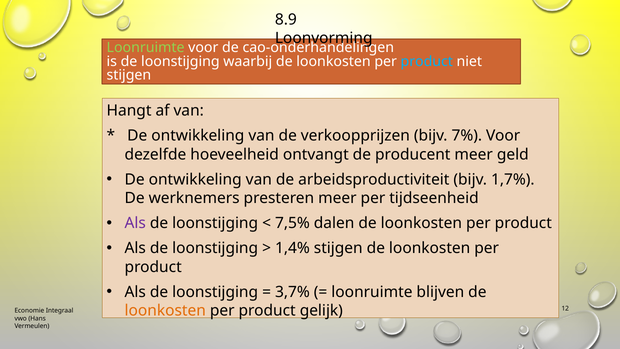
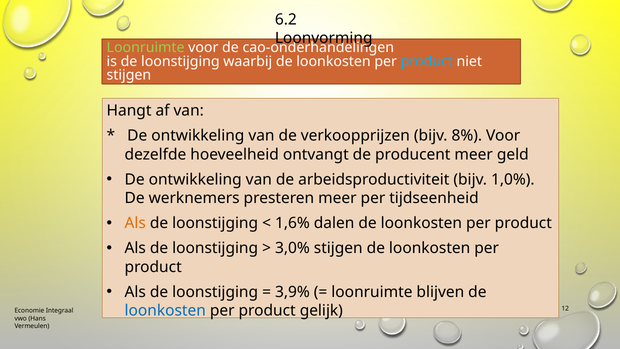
8.9: 8.9 -> 6.2
7%: 7% -> 8%
1,7%: 1,7% -> 1,0%
Als at (135, 223) colour: purple -> orange
7,5%: 7,5% -> 1,6%
1,4%: 1,4% -> 3,0%
3,7%: 3,7% -> 3,9%
loonkosten at (165, 310) colour: orange -> blue
